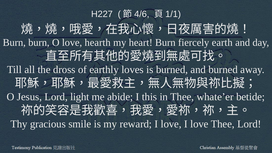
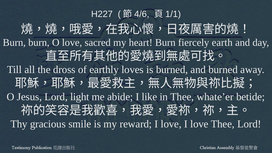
hearth: hearth -> sacred
this: this -> like
